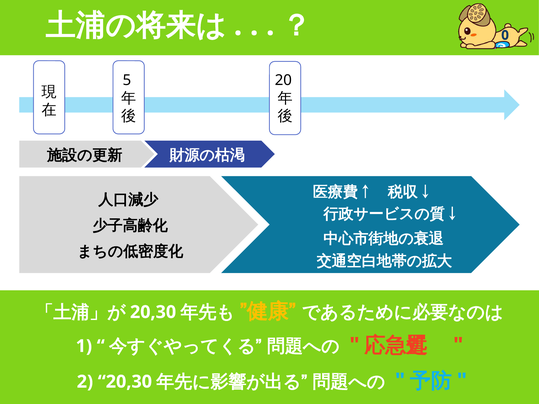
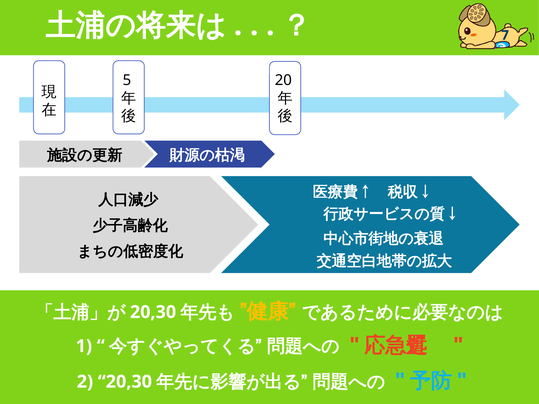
0: 0 -> 7
